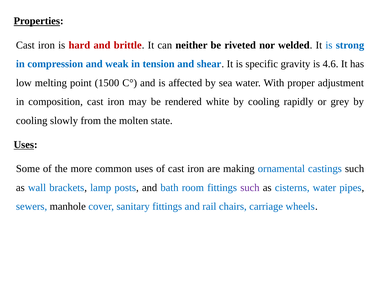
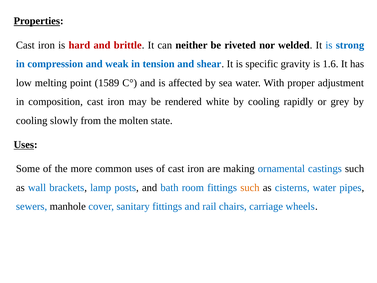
4.6: 4.6 -> 1.6
1500: 1500 -> 1589
such at (250, 187) colour: purple -> orange
